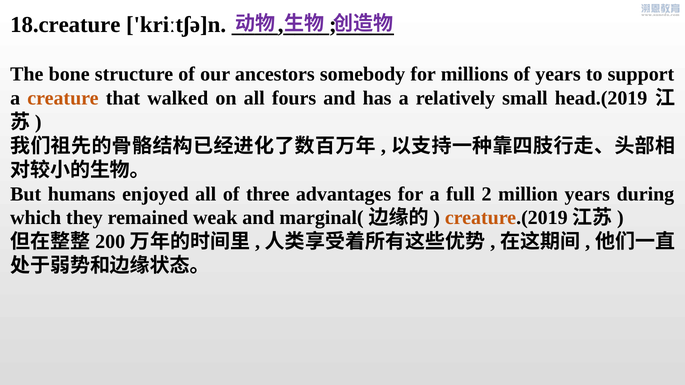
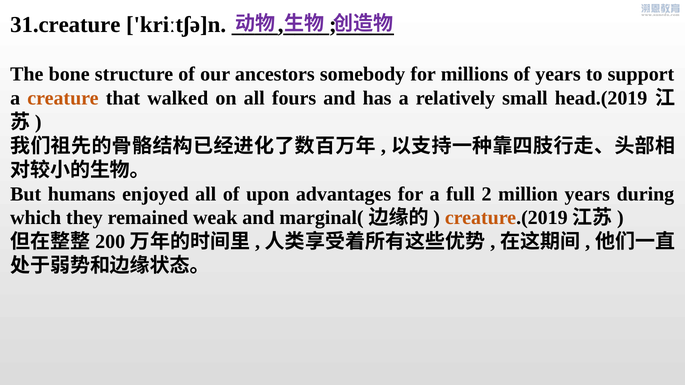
18.creature: 18.creature -> 31.creature
three: three -> upon
